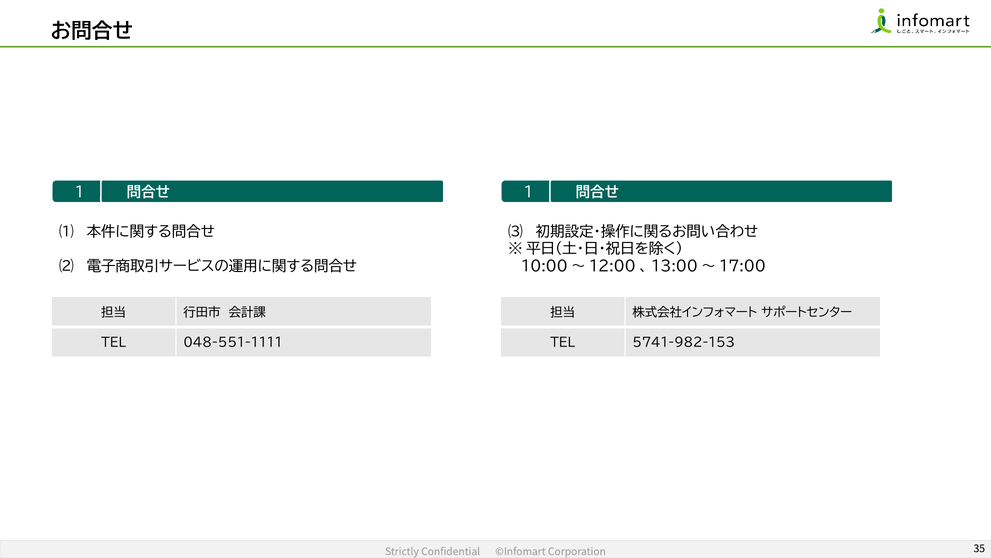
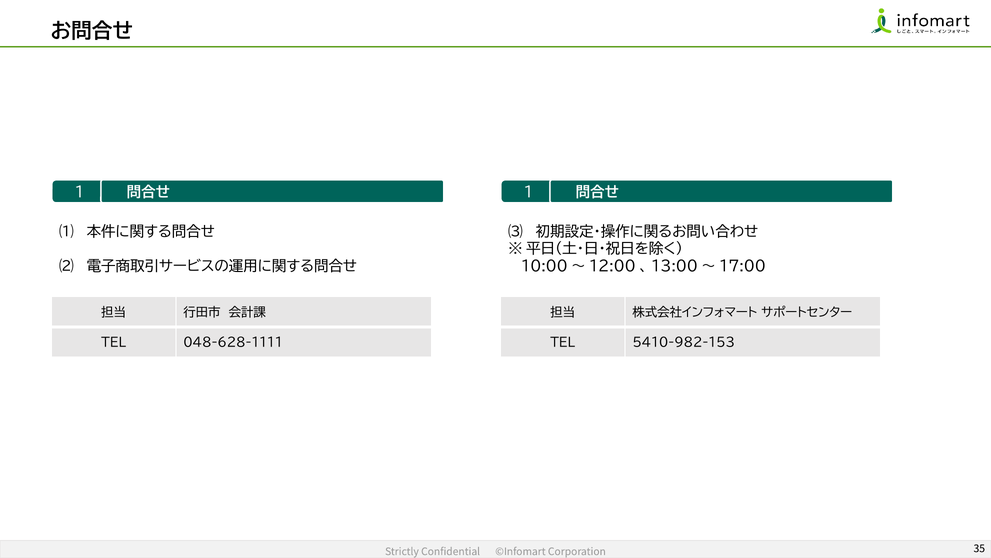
048-551-1111: 048-551-1111 -> 048-628-1111
5741-982-153: 5741-982-153 -> 5410-982-153
